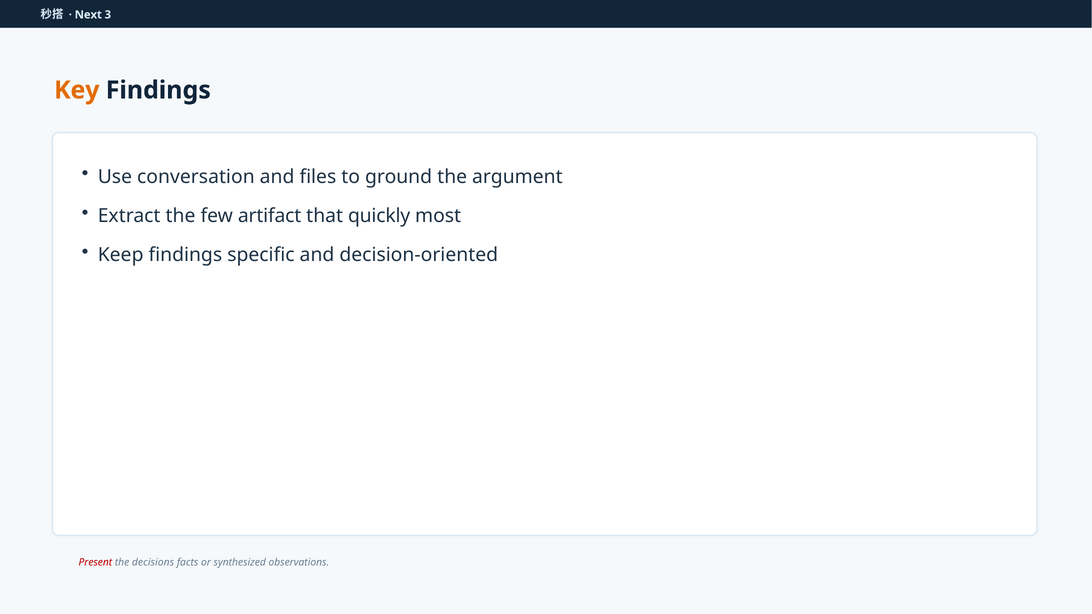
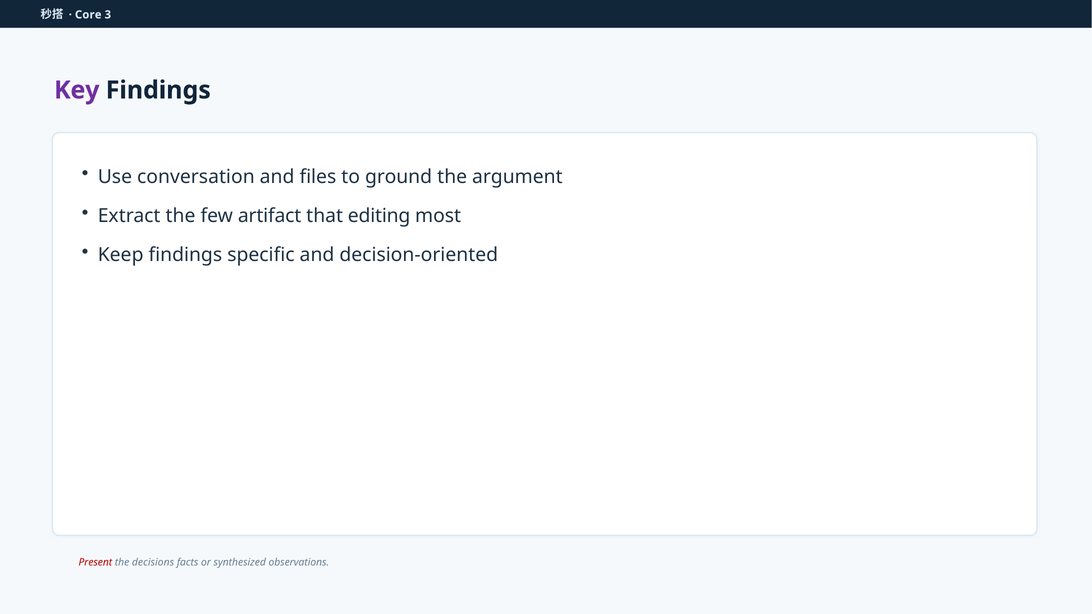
Next: Next -> Core
Key colour: orange -> purple
quickly: quickly -> editing
